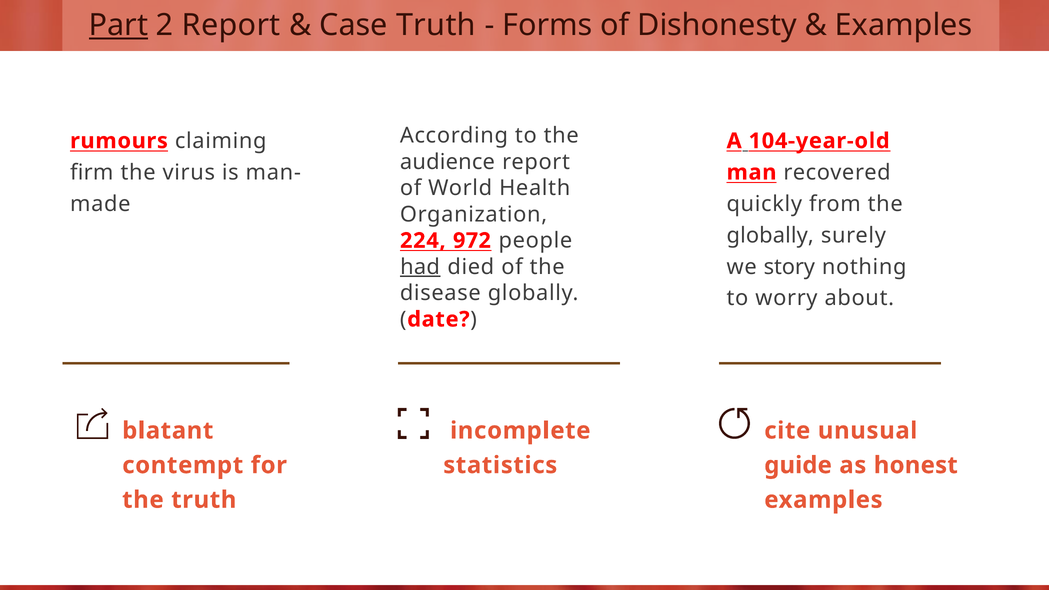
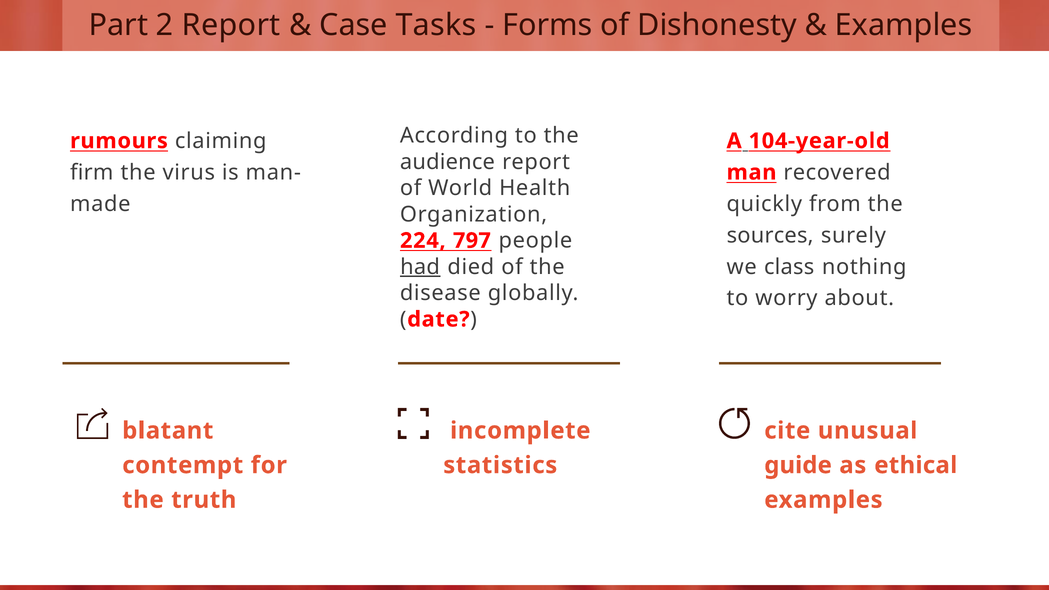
Part underline: present -> none
Case Truth: Truth -> Tasks
globally at (770, 235): globally -> sources
972: 972 -> 797
story: story -> class
honest: honest -> ethical
